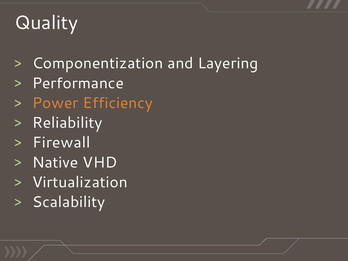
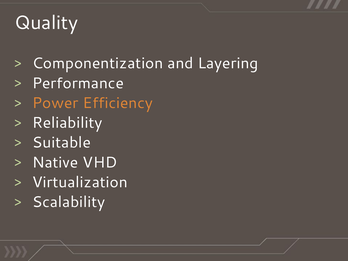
Firewall: Firewall -> Suitable
